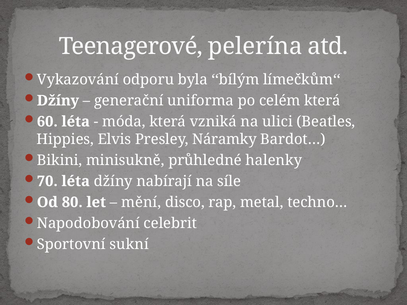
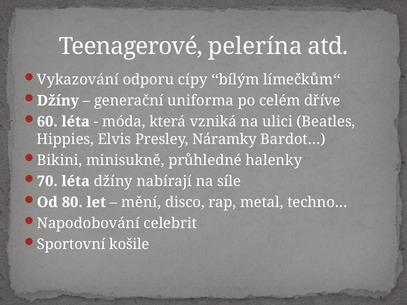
byla: byla -> cípy
celém která: která -> dříve
sukní: sukní -> košile
